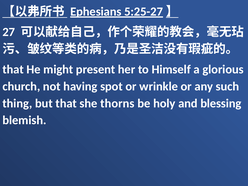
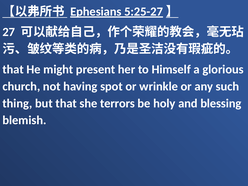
thorns: thorns -> terrors
